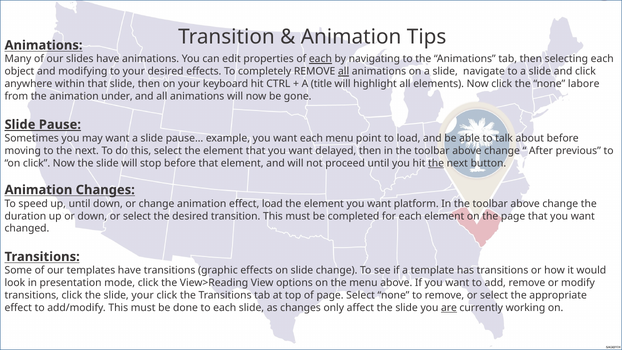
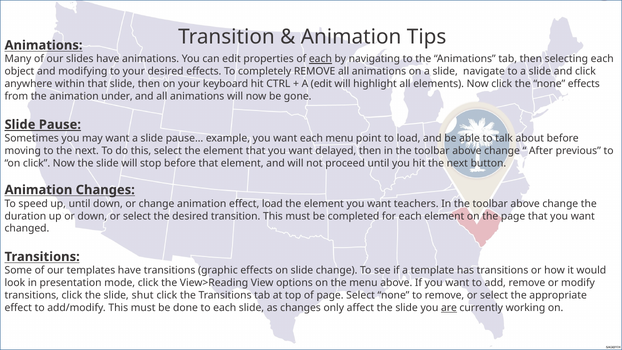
all at (344, 71) underline: present -> none
A title: title -> edit
none labore: labore -> effects
the at (436, 163) underline: present -> none
platform: platform -> teachers
slide your: your -> shut
